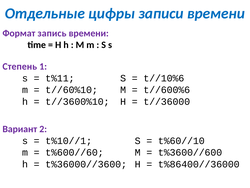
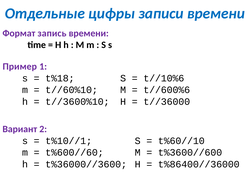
Степень: Степень -> Пример
t%11: t%11 -> t%18
